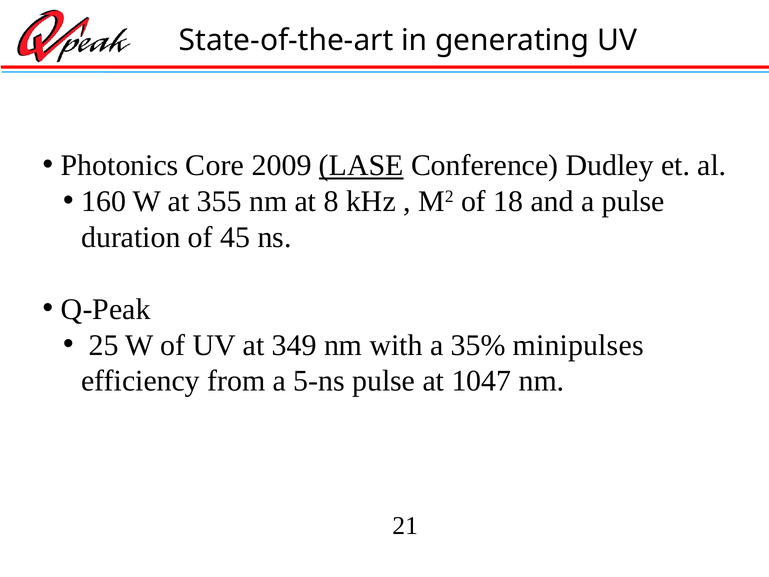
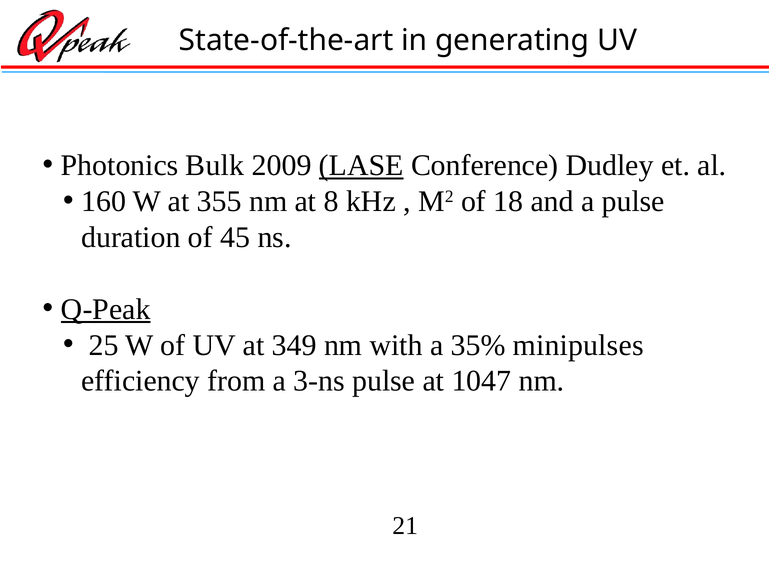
Core: Core -> Bulk
Q-Peak underline: none -> present
5-ns: 5-ns -> 3-ns
